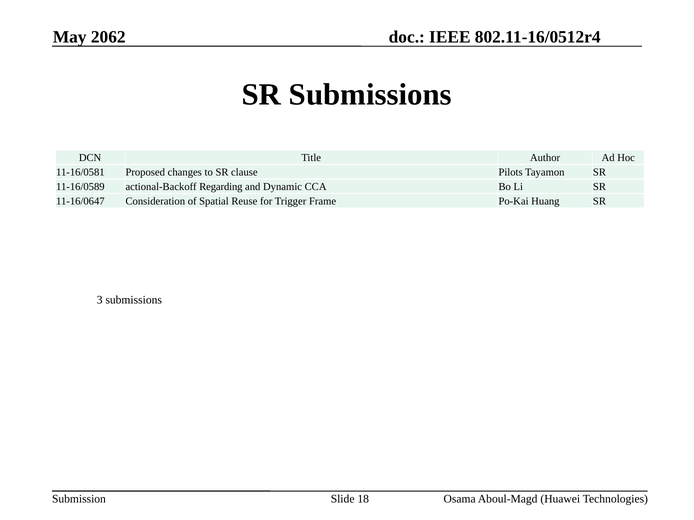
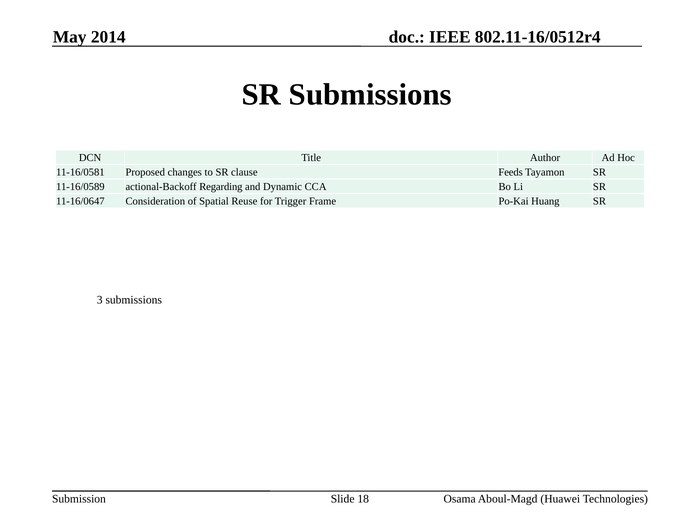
2062: 2062 -> 2014
Pilots: Pilots -> Feeds
